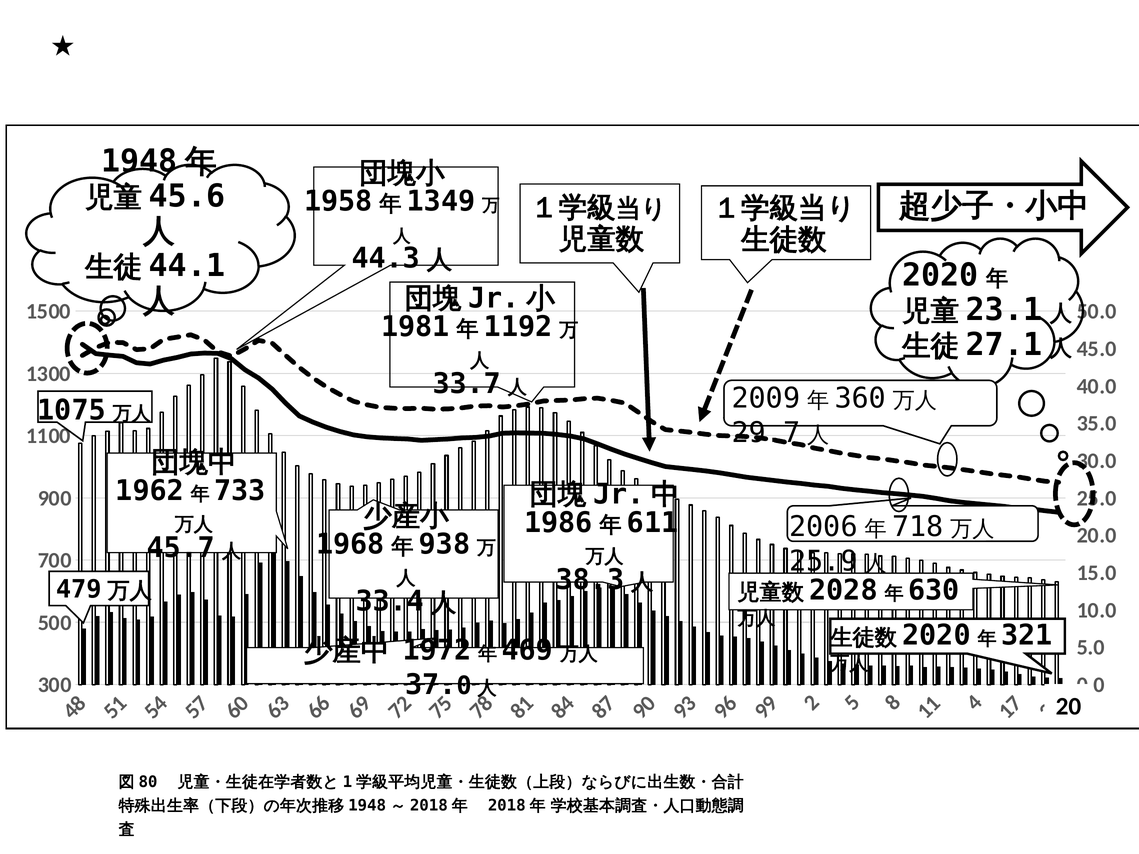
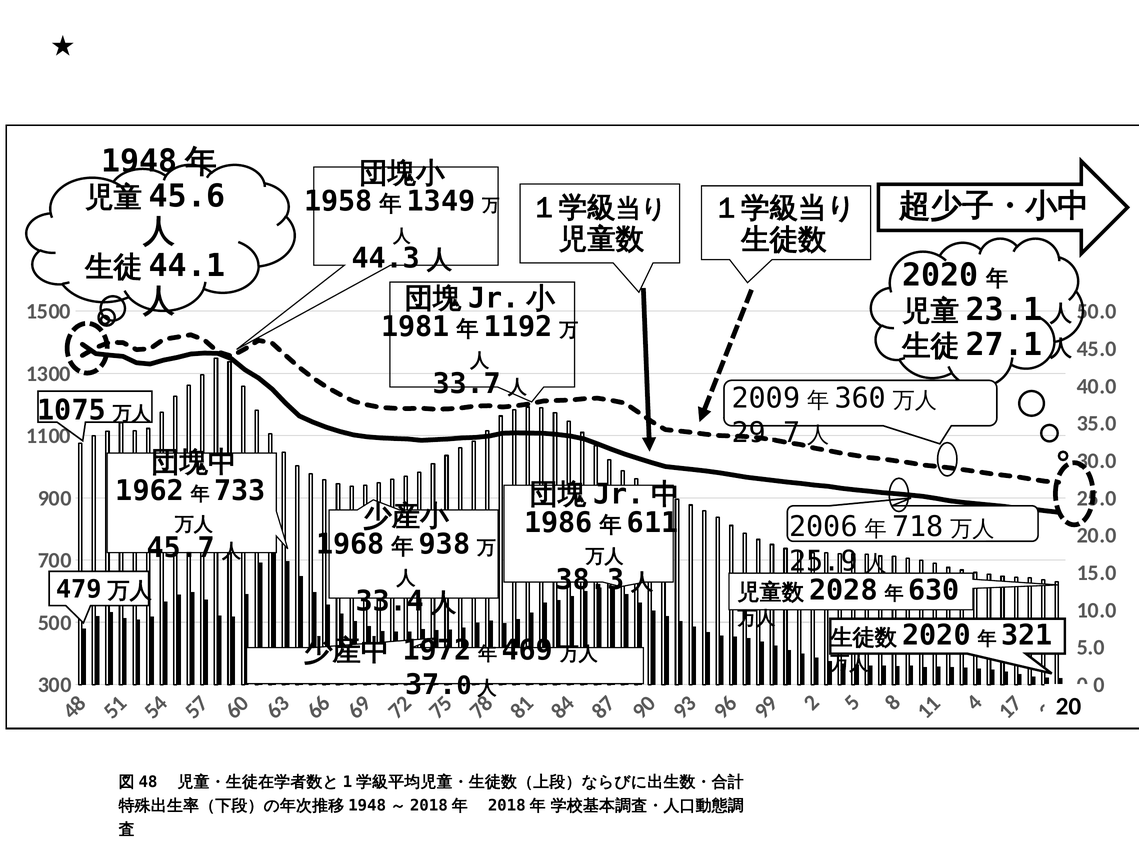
80: 80 -> 48
